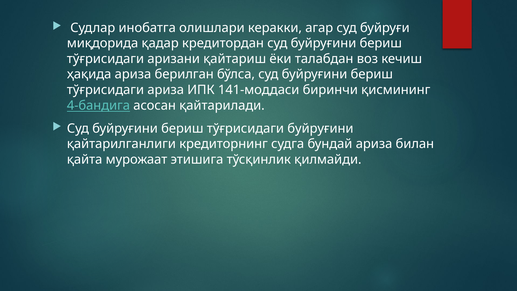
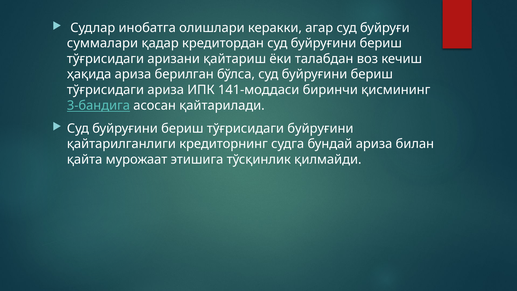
миқдорида: миқдорида -> суммалари
4-бандига: 4-бандига -> 3-бандига
